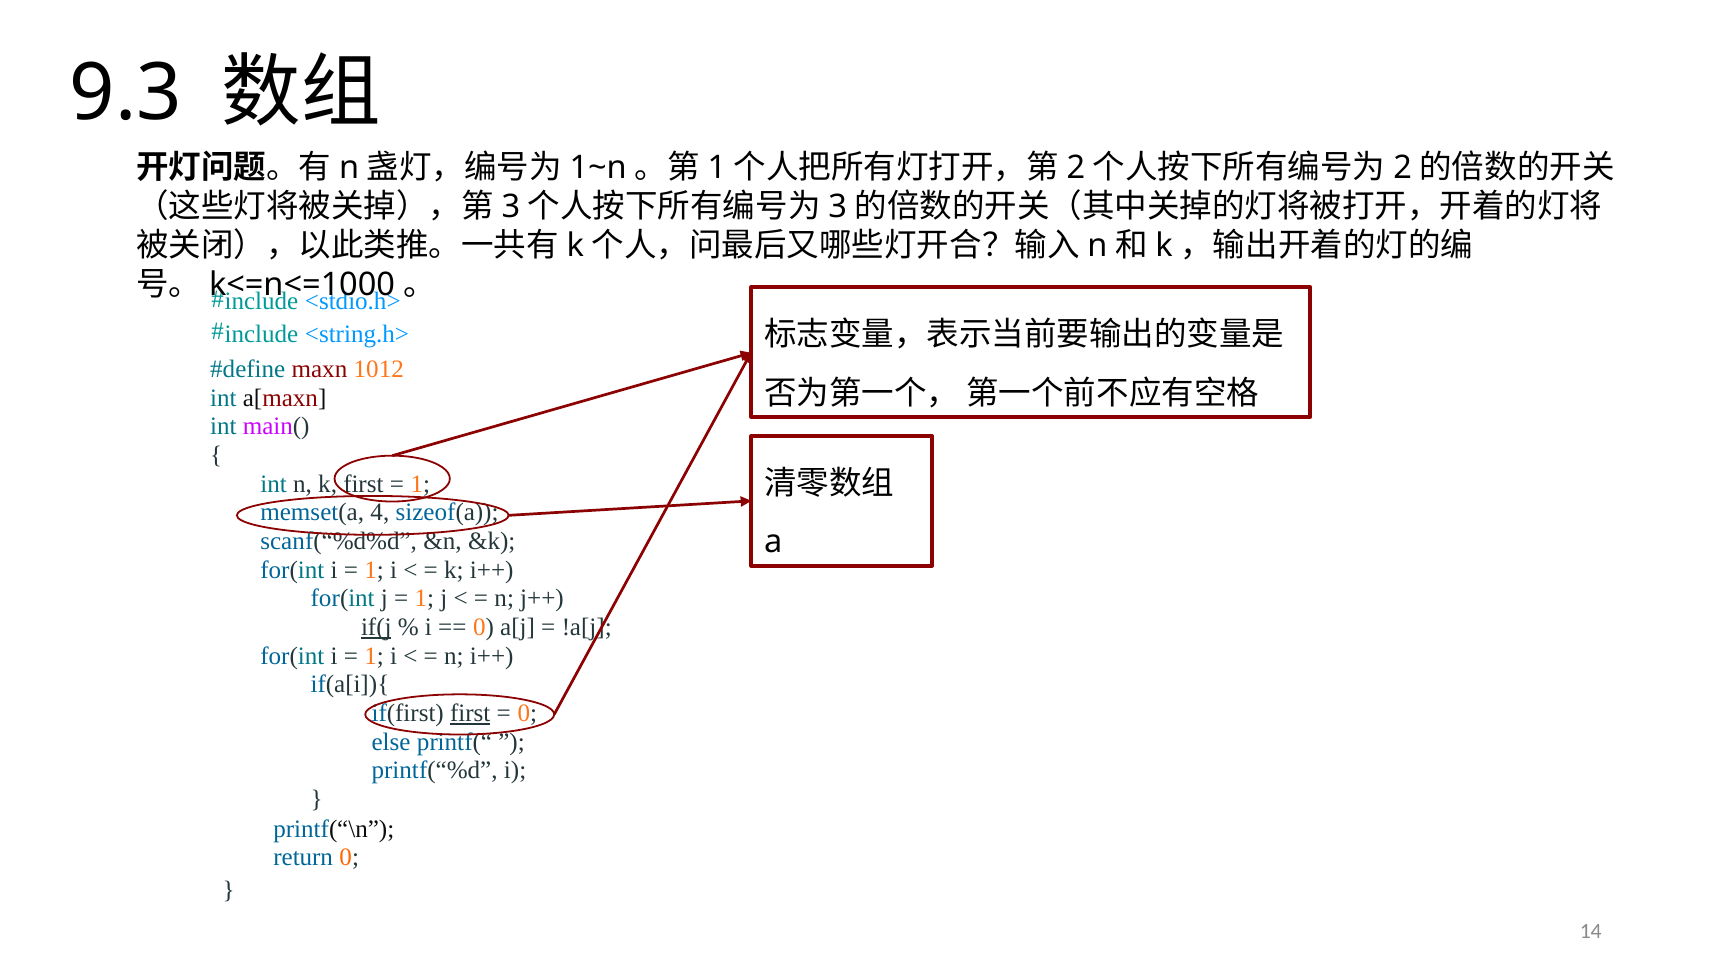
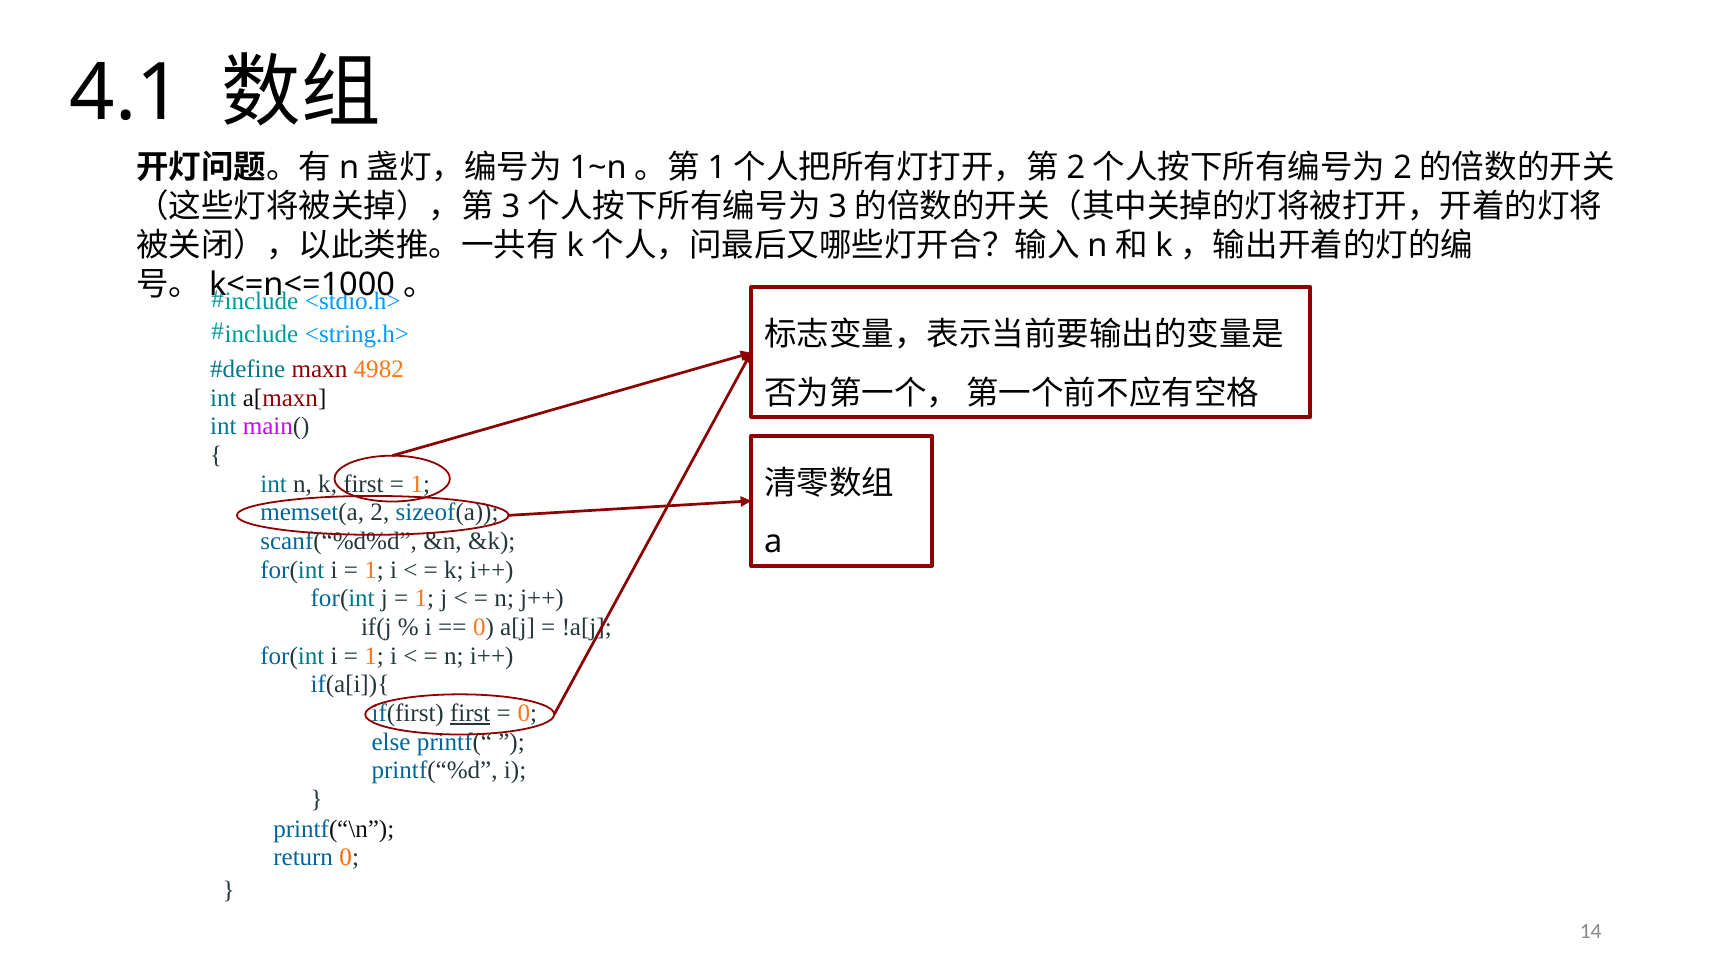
9.3: 9.3 -> 4.1
1012: 1012 -> 4982
4: 4 -> 2
if(j underline: present -> none
